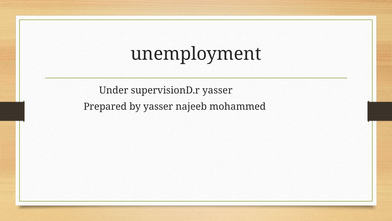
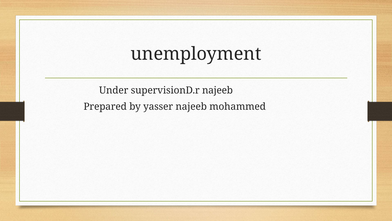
supervisionD.r yasser: yasser -> najeeb
